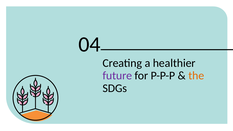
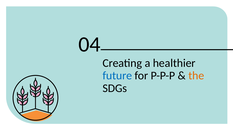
future colour: purple -> blue
